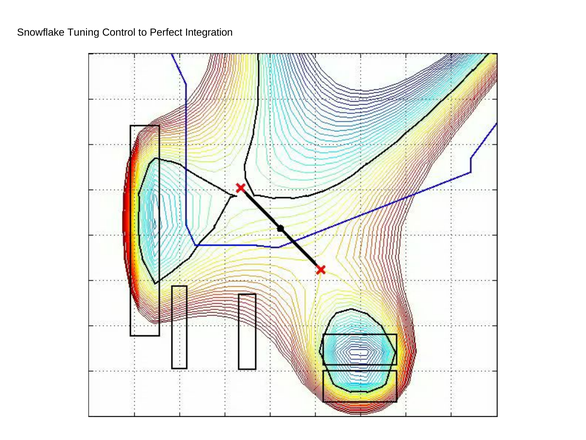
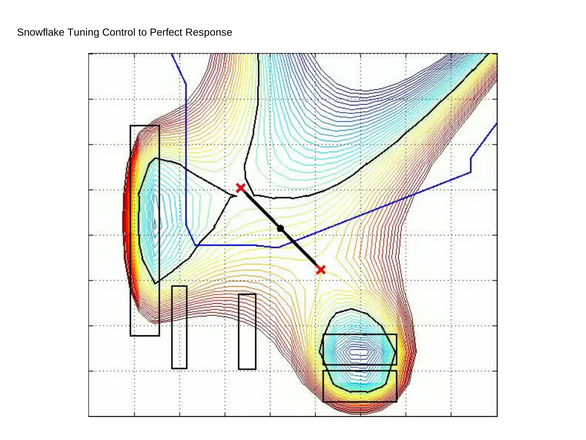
Integration: Integration -> Response
